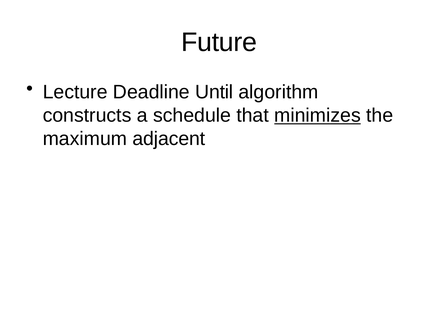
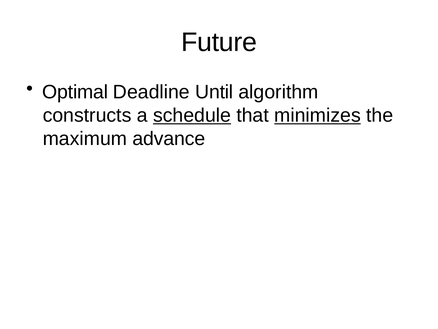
Lecture: Lecture -> Optimal
schedule underline: none -> present
adjacent: adjacent -> advance
